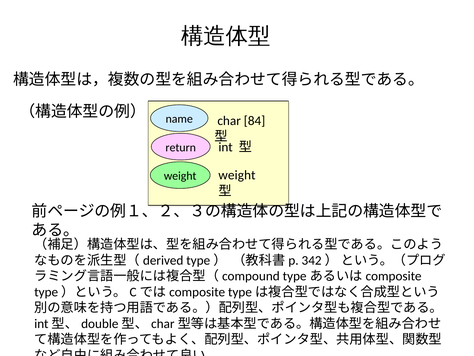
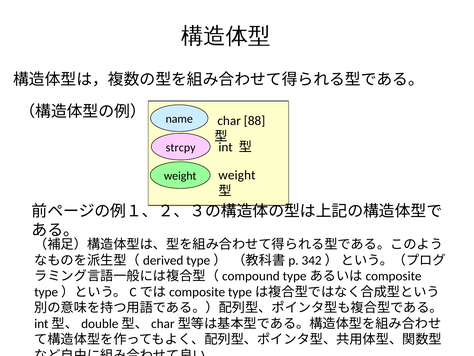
84: 84 -> 88
return: return -> strcpy
